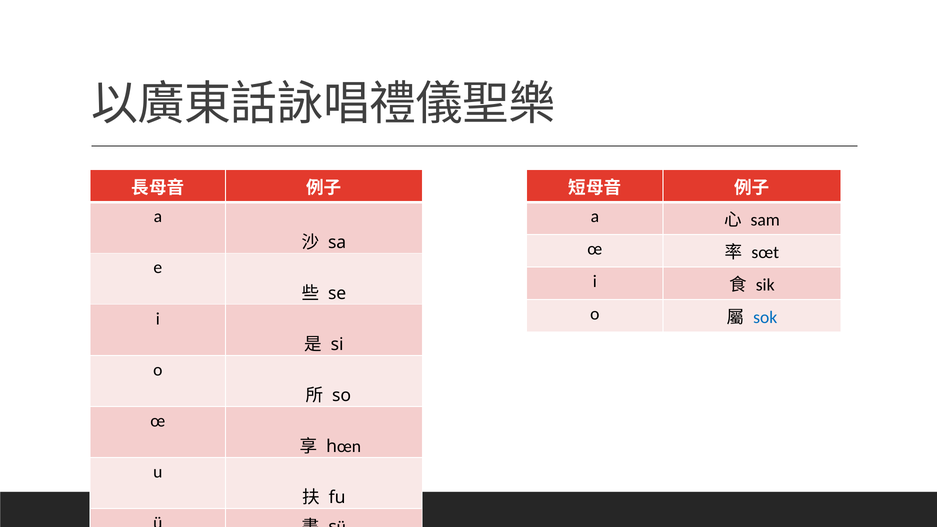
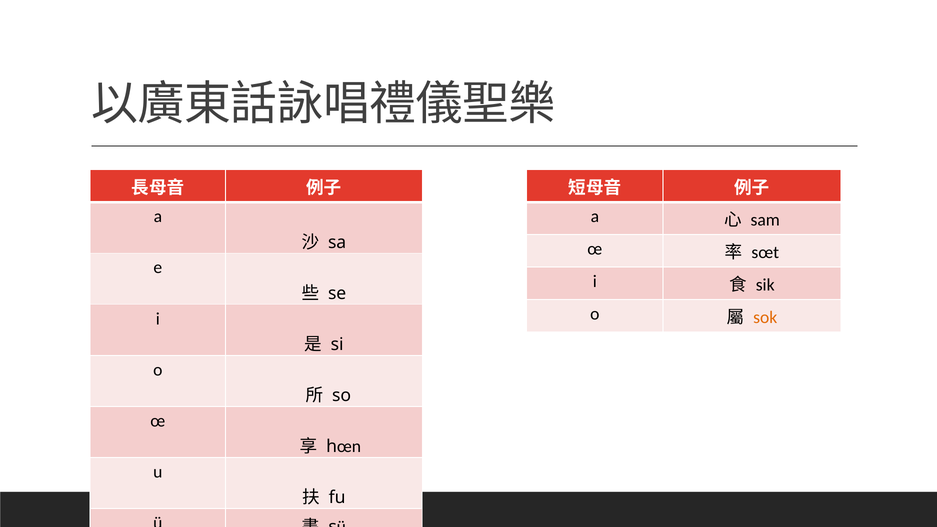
sok colour: blue -> orange
